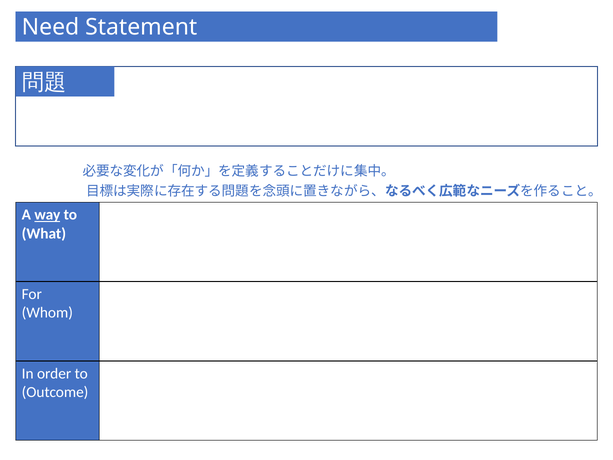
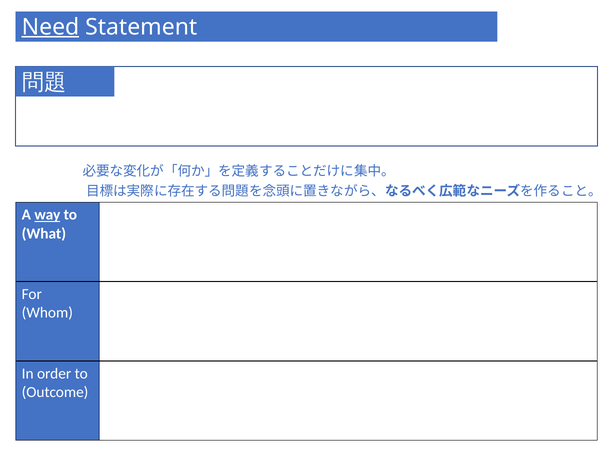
Need underline: none -> present
